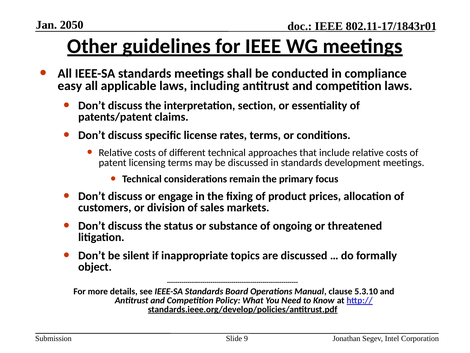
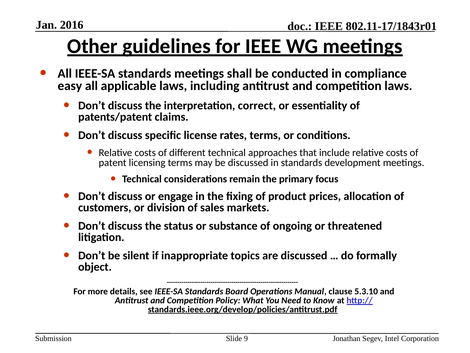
2050: 2050 -> 2016
section: section -> correct
